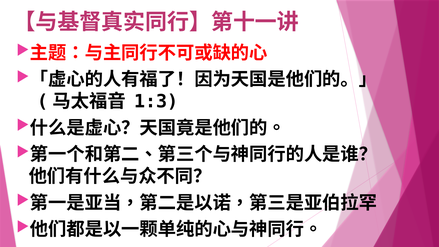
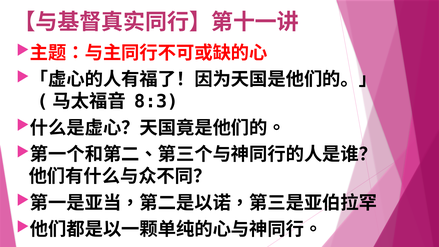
1:3: 1:3 -> 8:3
